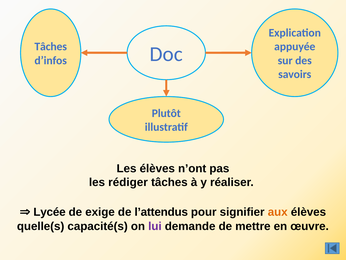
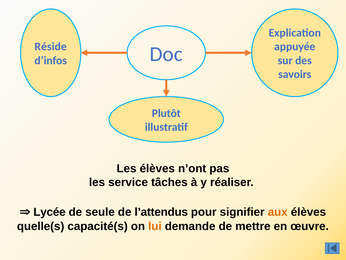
Tâches at (51, 47): Tâches -> Réside
rédiger: rédiger -> service
exige: exige -> seule
lui colour: purple -> orange
